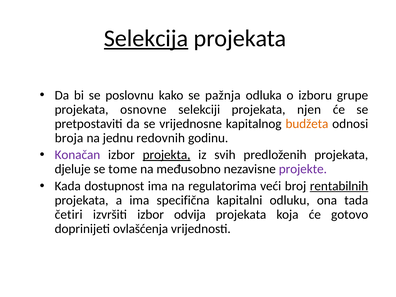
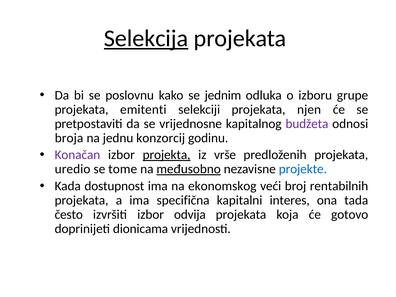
pažnja: pažnja -> jednim
osnovne: osnovne -> emitenti
budžeta colour: orange -> purple
redovnih: redovnih -> konzorcij
svih: svih -> vrše
djeluje: djeluje -> uredio
međusobno underline: none -> present
projekte colour: purple -> blue
regulatorima: regulatorima -> ekonomskog
rentabilnih underline: present -> none
odluku: odluku -> interes
četiri: četiri -> često
ovlašćenja: ovlašćenja -> dionicama
